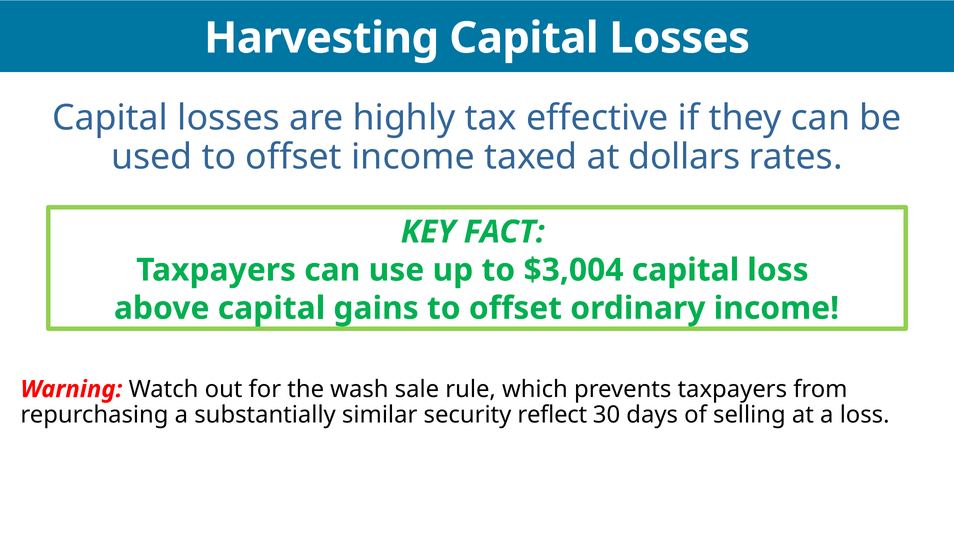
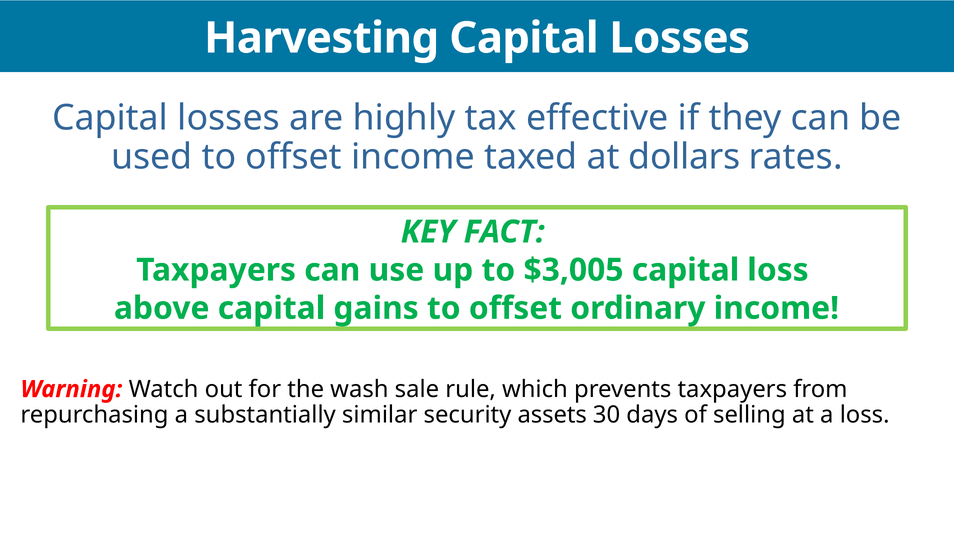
$3,004: $3,004 -> $3,005
reflect: reflect -> assets
